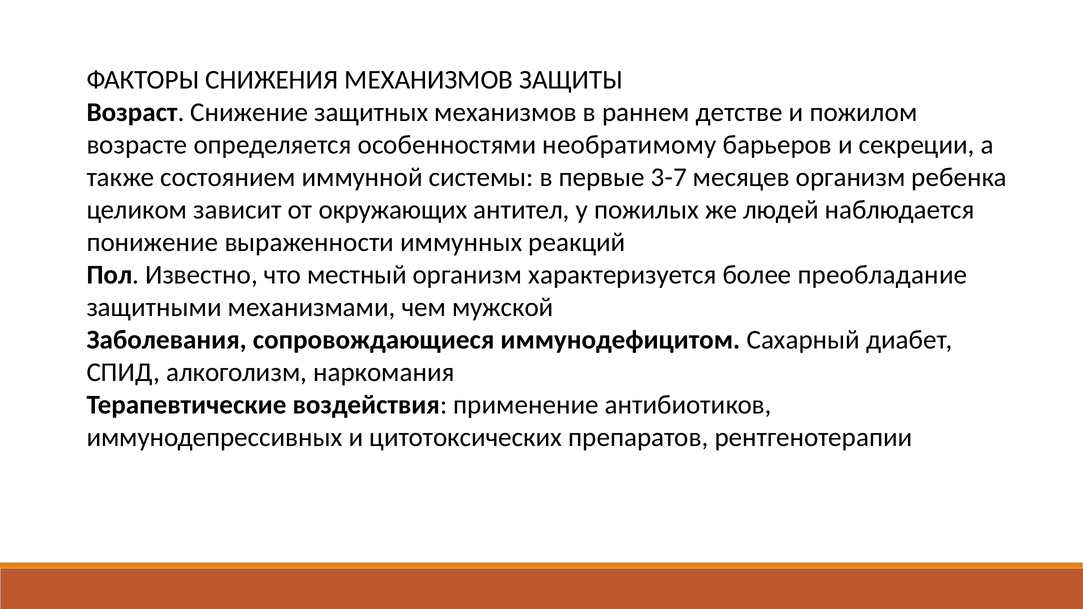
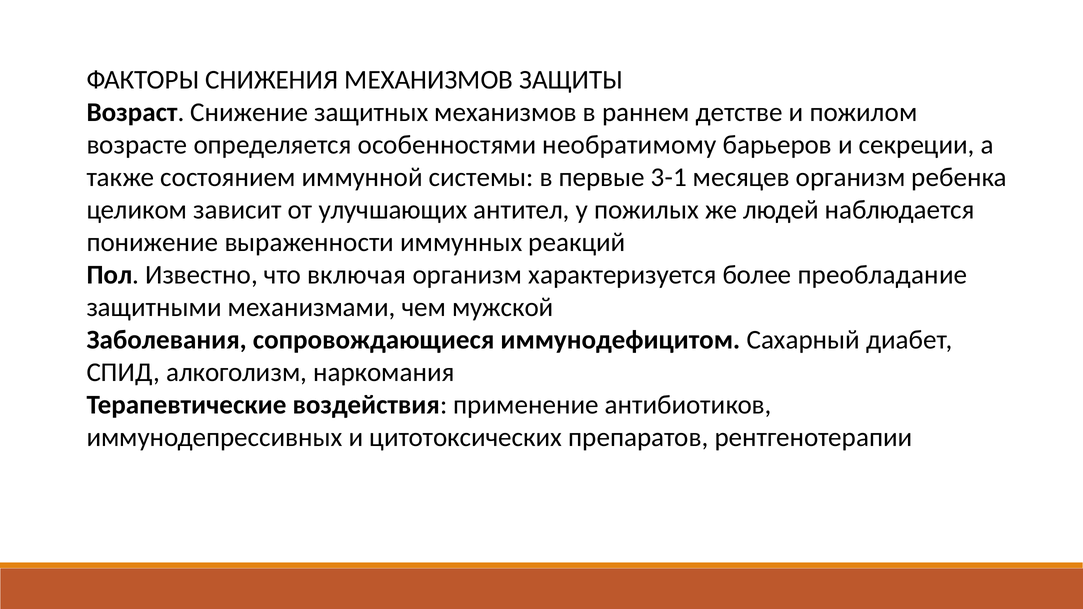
3-7: 3-7 -> 3-1
окружающих: окружающих -> улучшающих
местный: местный -> включая
